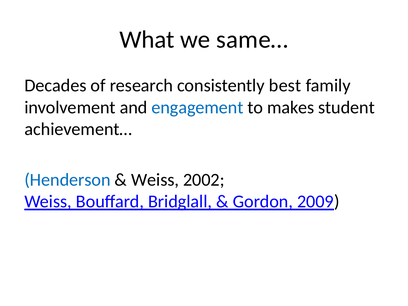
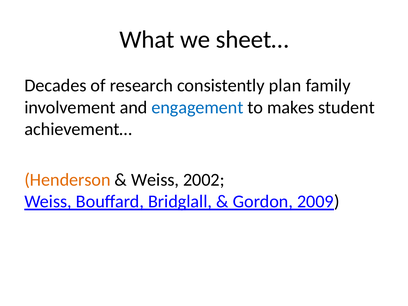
same…: same… -> sheet…
best: best -> plan
Henderson colour: blue -> orange
